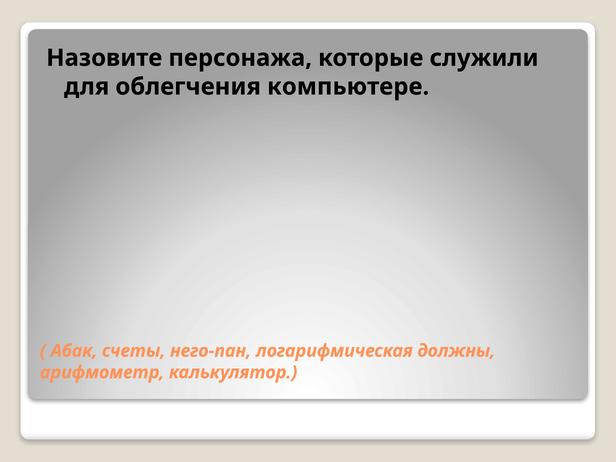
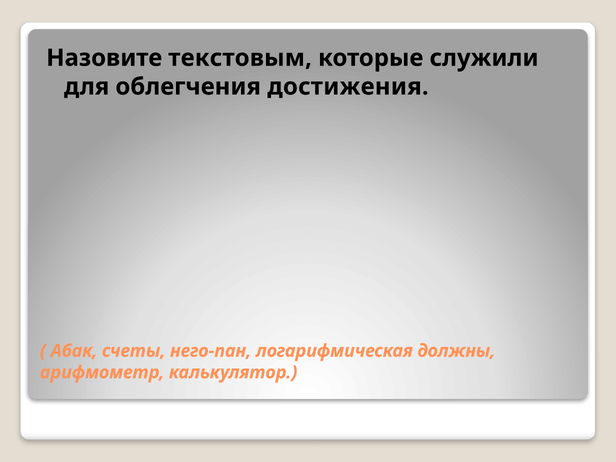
персонажа: персонажа -> текстовым
компьютере: компьютере -> достижения
